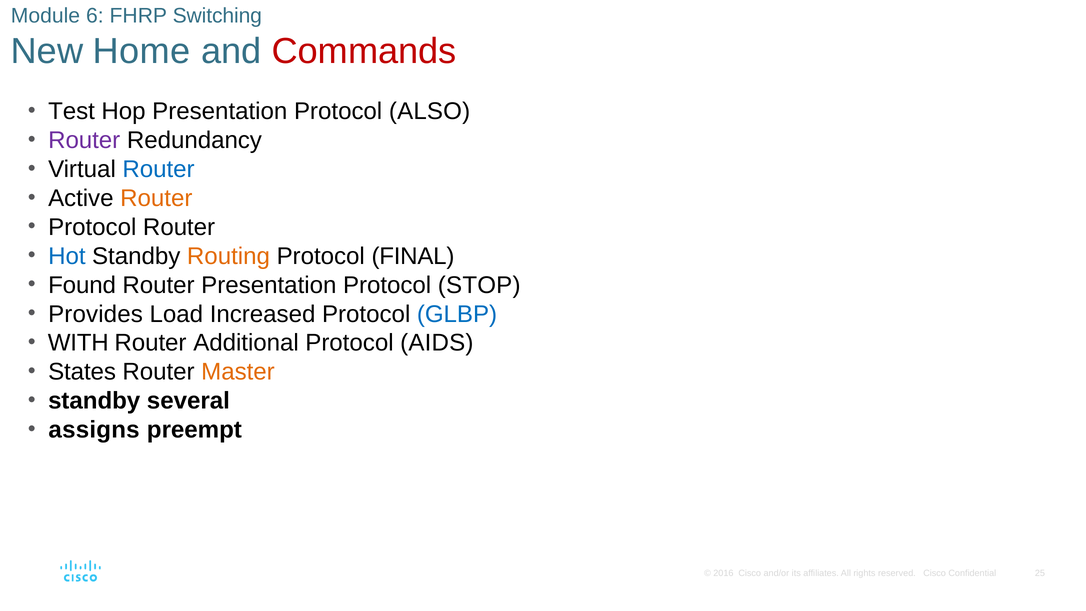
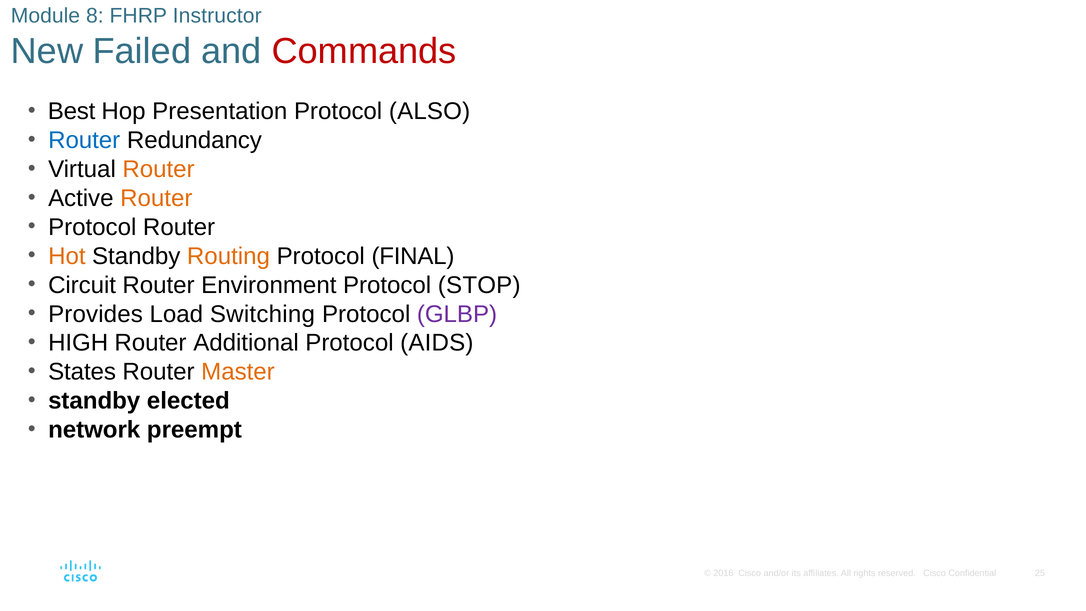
6: 6 -> 8
Switching: Switching -> Instructor
Home: Home -> Failed
Test: Test -> Best
Router at (84, 140) colour: purple -> blue
Router at (159, 169) colour: blue -> orange
Hot colour: blue -> orange
Found: Found -> Circuit
Router Presentation: Presentation -> Environment
Increased: Increased -> Switching
GLBP colour: blue -> purple
WITH: WITH -> HIGH
several: several -> elected
assigns: assigns -> network
